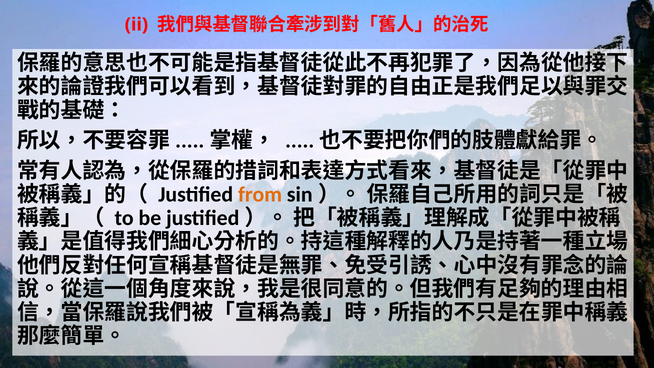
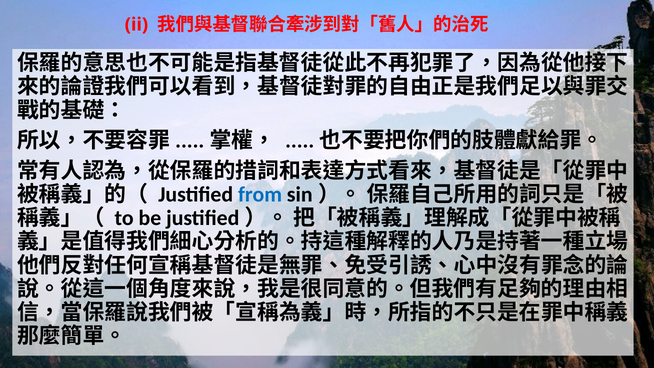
from colour: orange -> blue
